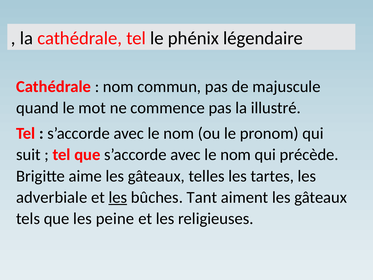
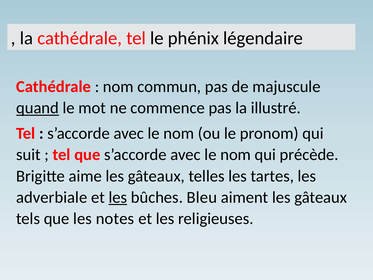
quand underline: none -> present
Tant: Tant -> Bleu
peine: peine -> notes
